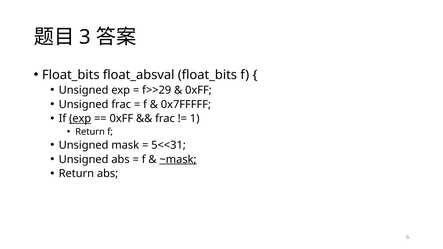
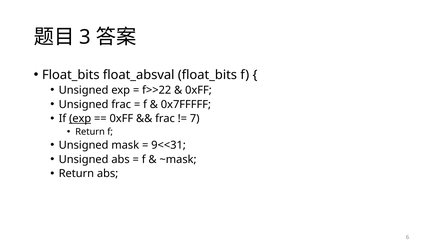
f>>29: f>>29 -> f>>22
1: 1 -> 7
5<<31: 5<<31 -> 9<<31
~mask underline: present -> none
